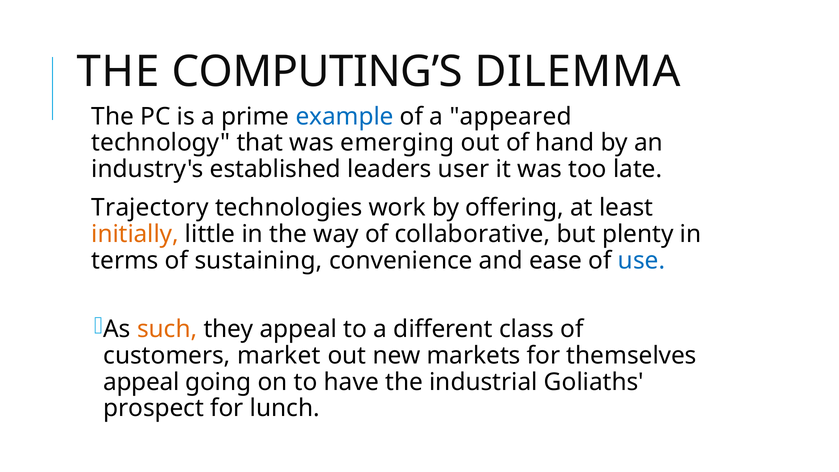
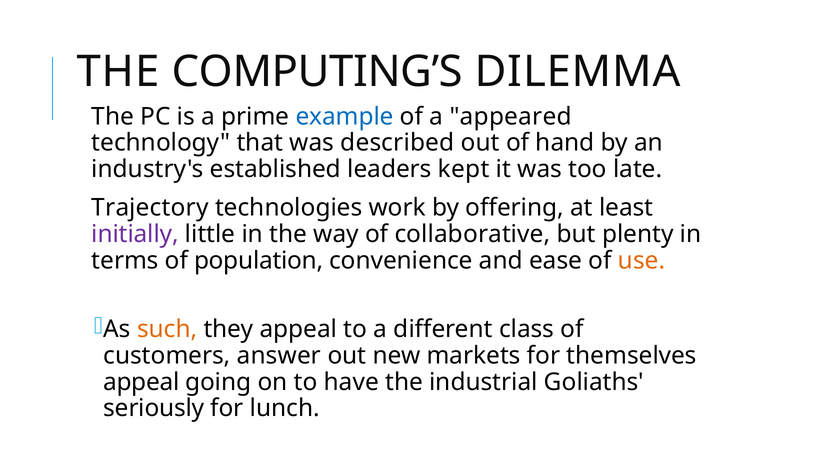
emerging: emerging -> described
user: user -> kept
initially colour: orange -> purple
sustaining: sustaining -> population
use colour: blue -> orange
market: market -> answer
prospect: prospect -> seriously
